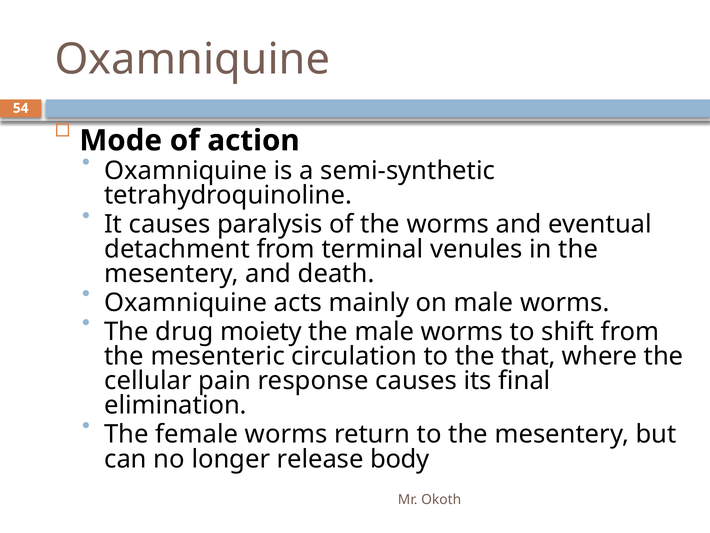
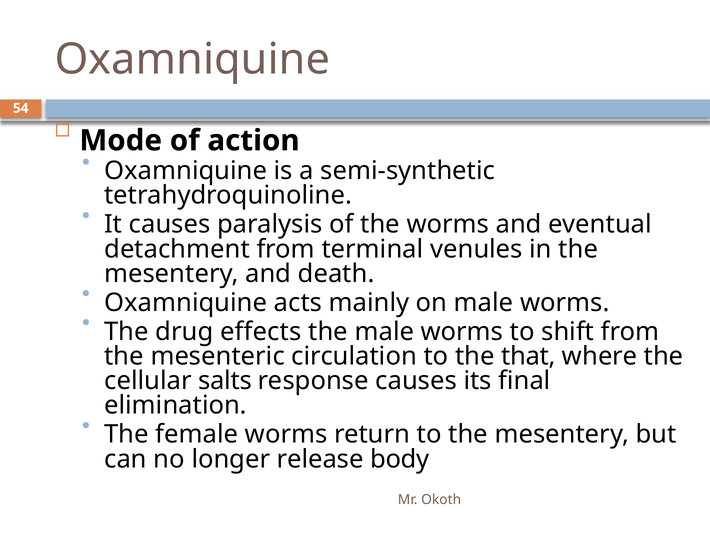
moiety: moiety -> effects
pain: pain -> salts
